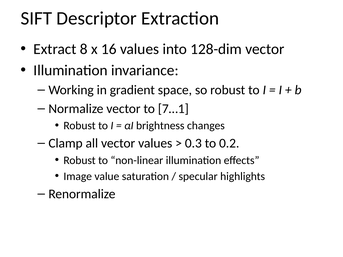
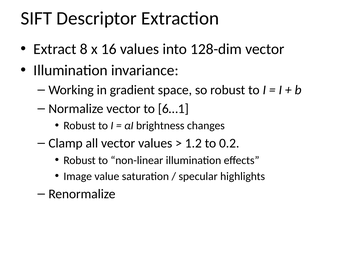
7…1: 7…1 -> 6…1
0.3: 0.3 -> 1.2
